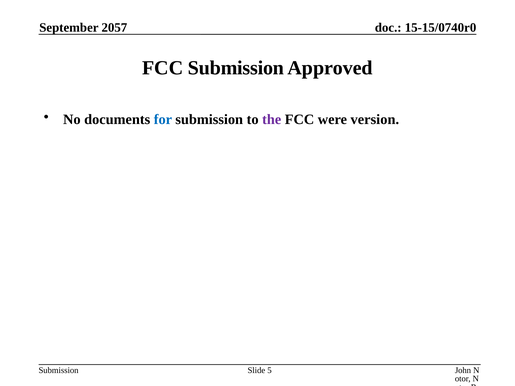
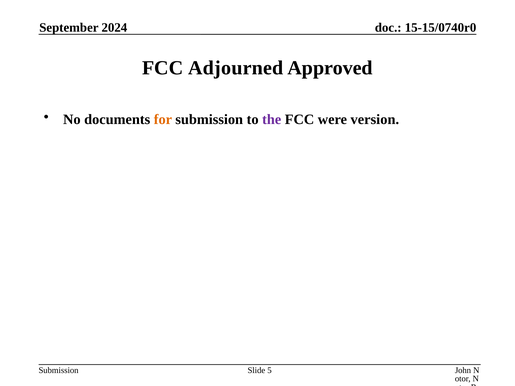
2057: 2057 -> 2024
FCC Submission: Submission -> Adjourned
for colour: blue -> orange
